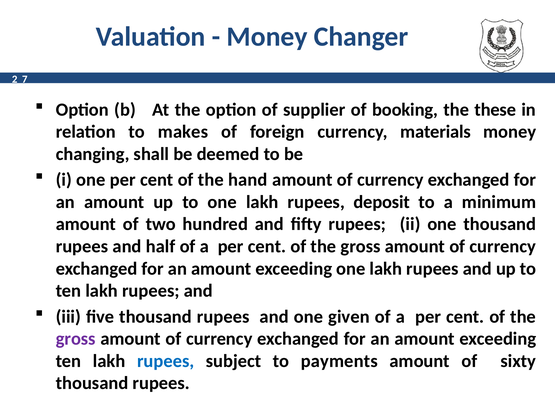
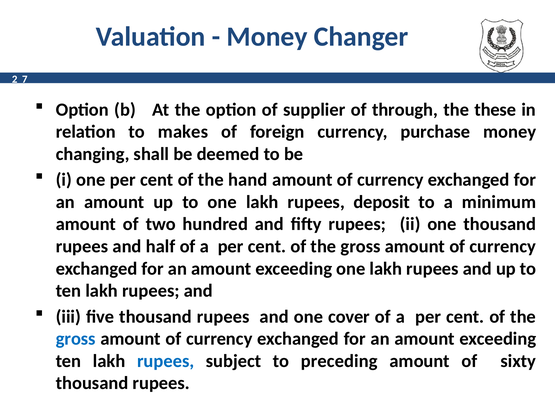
booking: booking -> through
materials: materials -> purchase
given: given -> cover
gross at (76, 339) colour: purple -> blue
payments: payments -> preceding
